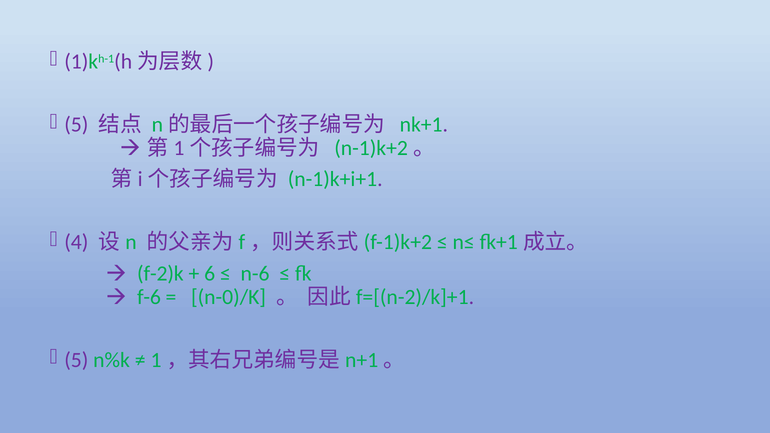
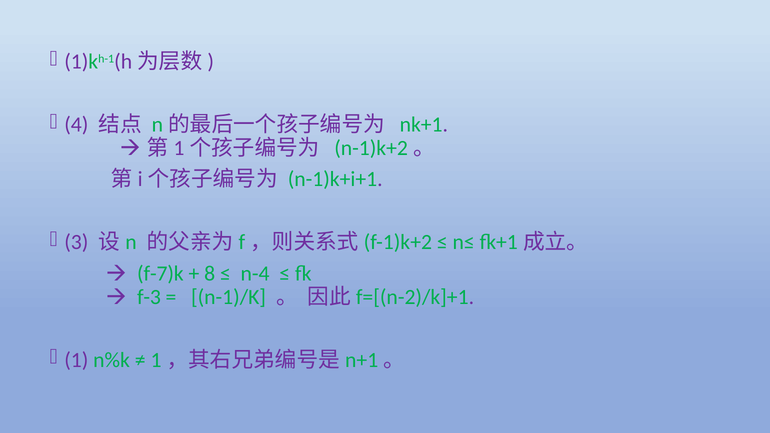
5 at (76, 125): 5 -> 4
4: 4 -> 3
f-2)k: f-2)k -> f-7)k
6: 6 -> 8
n-6: n-6 -> n-4
f-6: f-6 -> f-3
n-0)/K: n-0)/K -> n-1)/K
5 at (76, 360): 5 -> 1
